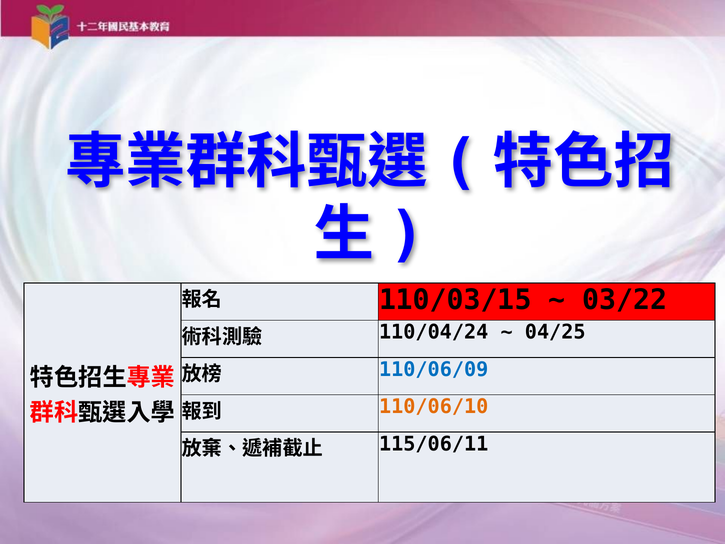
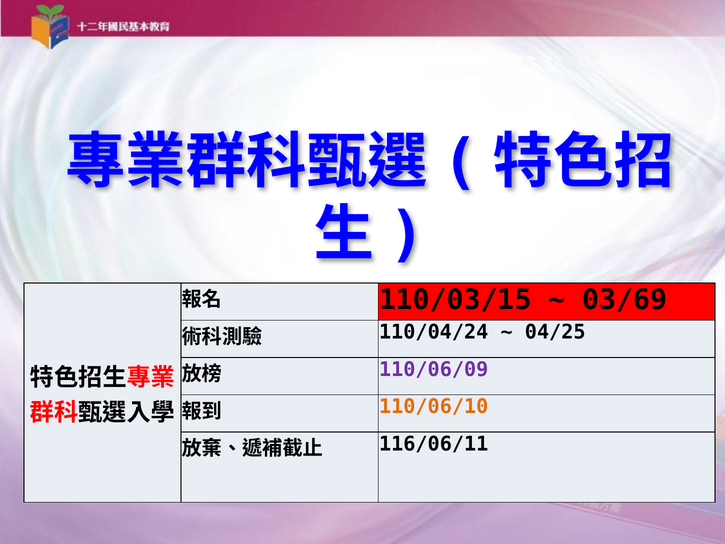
03/22: 03/22 -> 03/69
110/06/09 colour: blue -> purple
115/06/11: 115/06/11 -> 116/06/11
